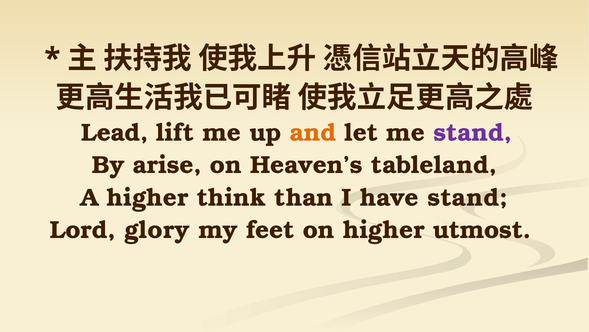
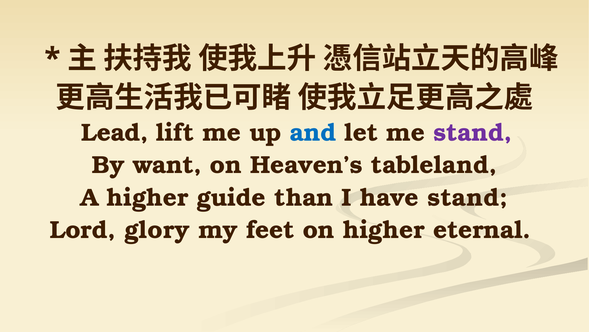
and colour: orange -> blue
arise: arise -> want
think: think -> guide
utmost: utmost -> eternal
